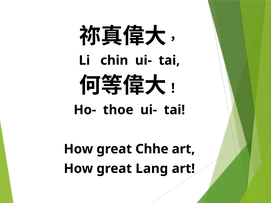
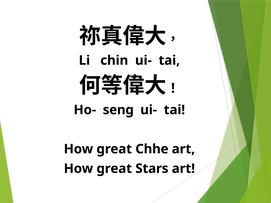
thoe: thoe -> seng
Lang: Lang -> Stars
